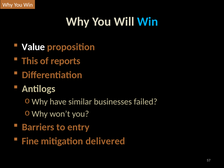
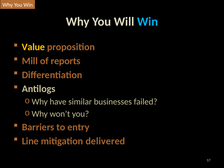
Value colour: white -> yellow
This: This -> Mill
Fine: Fine -> Line
